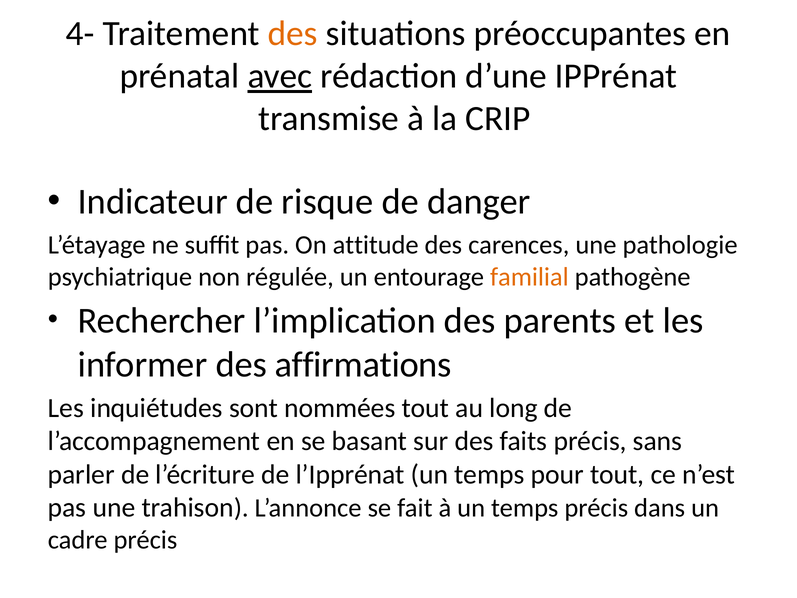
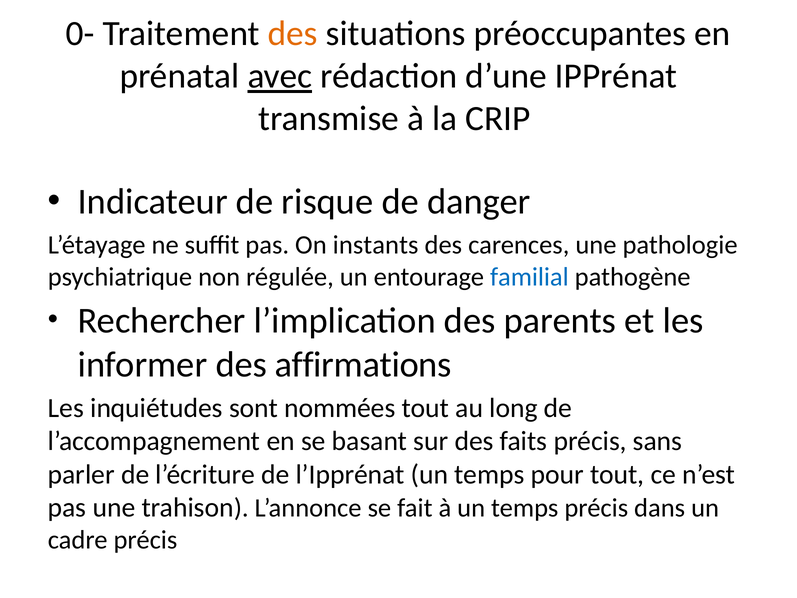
4-: 4- -> 0-
attitude: attitude -> instants
familial colour: orange -> blue
